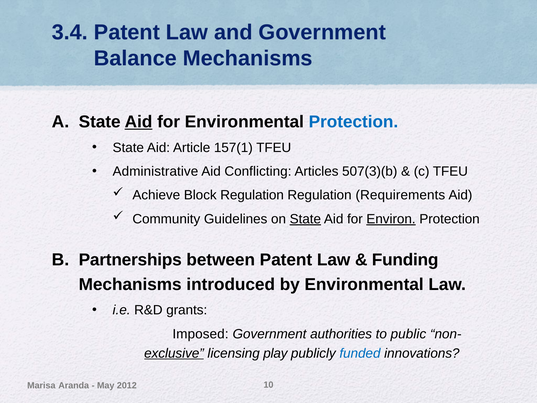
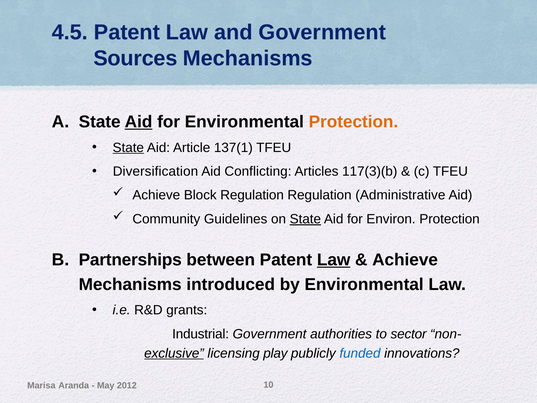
3.4: 3.4 -> 4.5
Balance: Balance -> Sources
Protection at (353, 122) colour: blue -> orange
State at (128, 147) underline: none -> present
157(1: 157(1 -> 137(1
Administrative: Administrative -> Diversification
507(3)(b: 507(3)(b -> 117(3)(b
Requirements: Requirements -> Administrative
Environ underline: present -> none
Law at (334, 260) underline: none -> present
Funding at (405, 260): Funding -> Achieve
Imposed: Imposed -> Industrial
public: public -> sector
